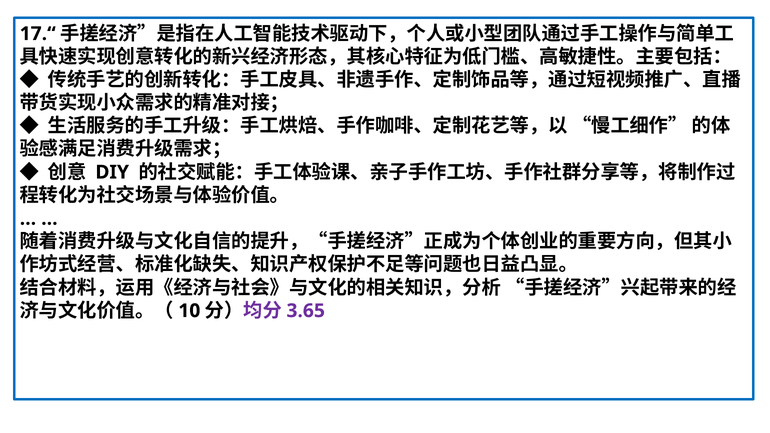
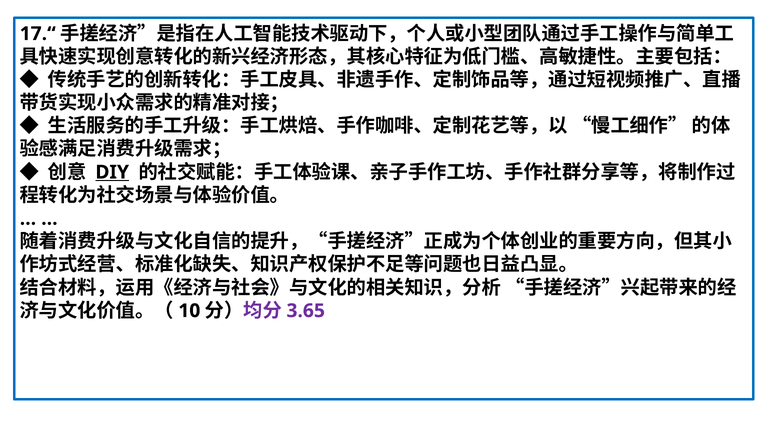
DIY underline: none -> present
